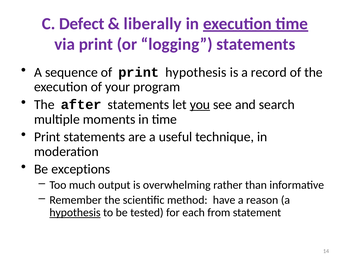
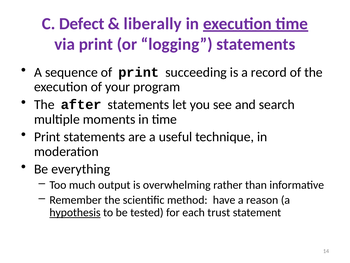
print hypothesis: hypothesis -> succeeding
you underline: present -> none
exceptions: exceptions -> everything
from: from -> trust
